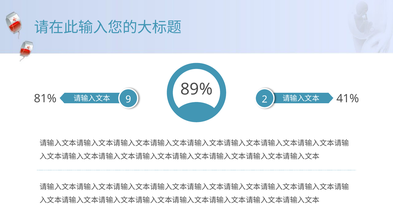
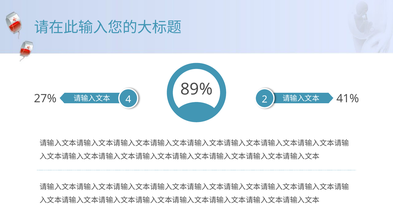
81%: 81% -> 27%
9: 9 -> 4
